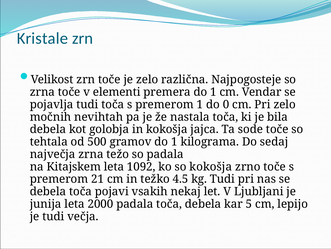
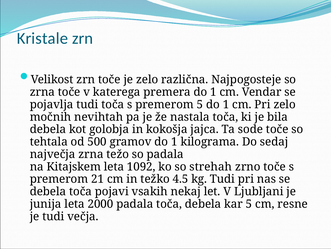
elementi: elementi -> katerega
premerom 1: 1 -> 5
0 at (226, 104): 0 -> 1
so kokošja: kokošja -> strehah
lepijo: lepijo -> resne
